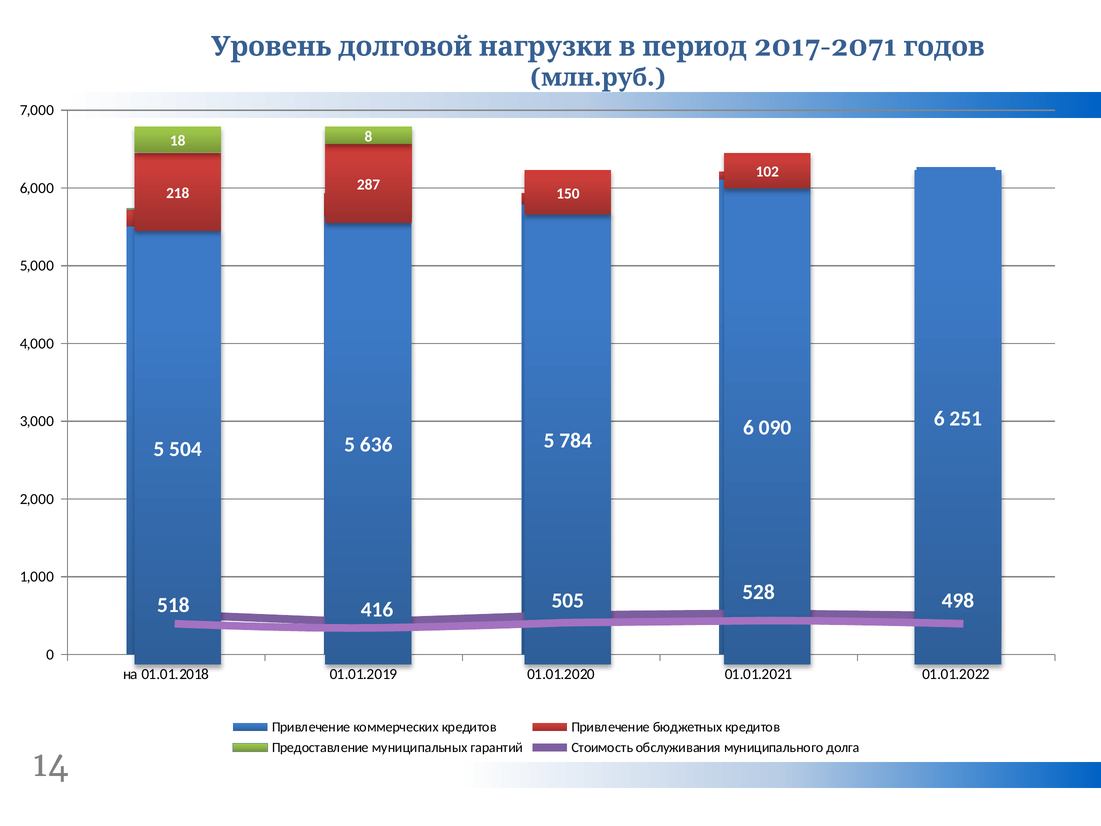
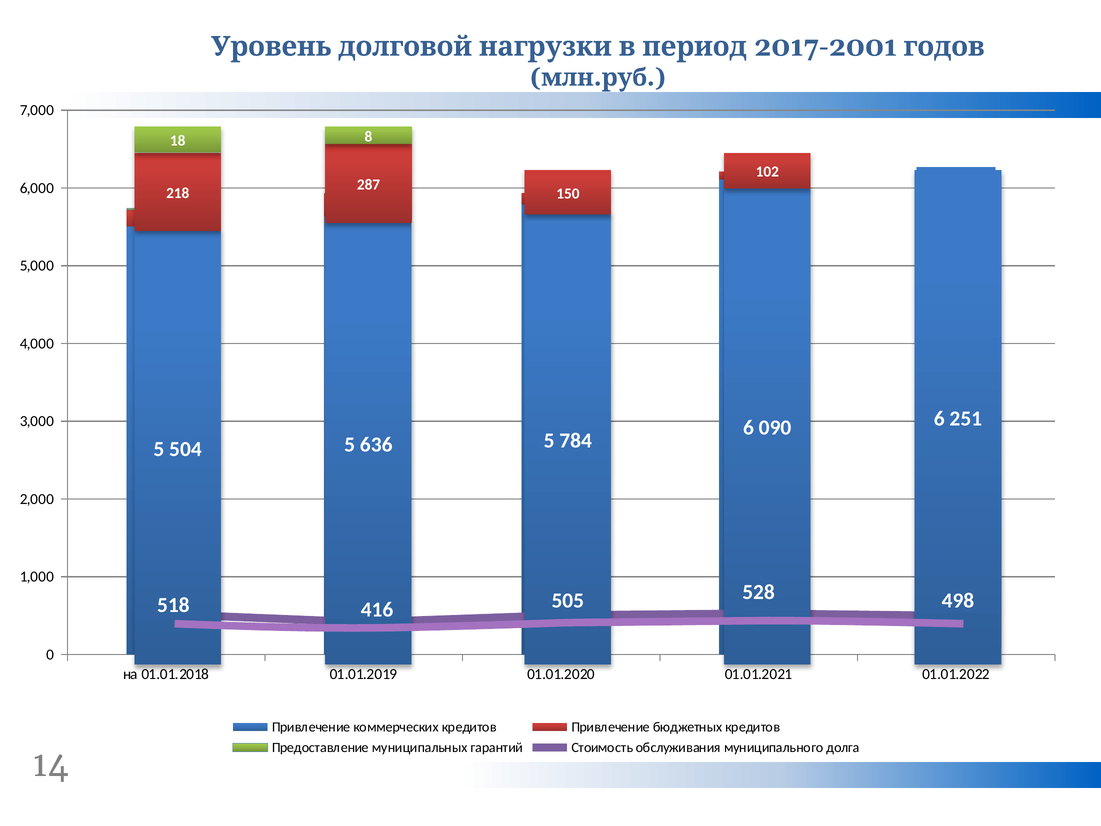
2017-2071: 2017-2071 -> 2017-2001
